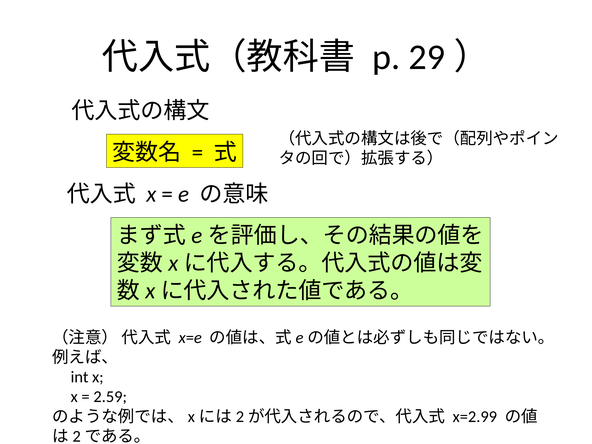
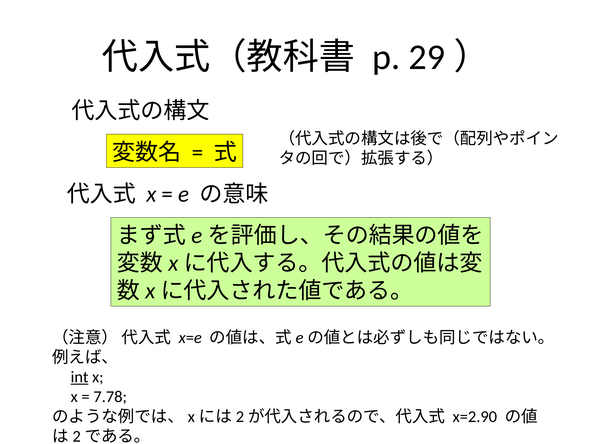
int underline: none -> present
2.59: 2.59 -> 7.78
x=2.99: x=2.99 -> x=2.90
